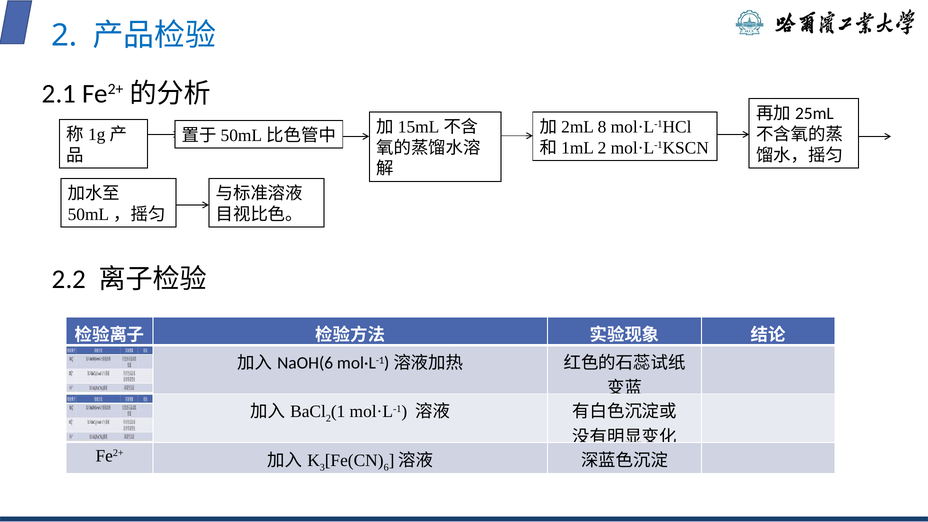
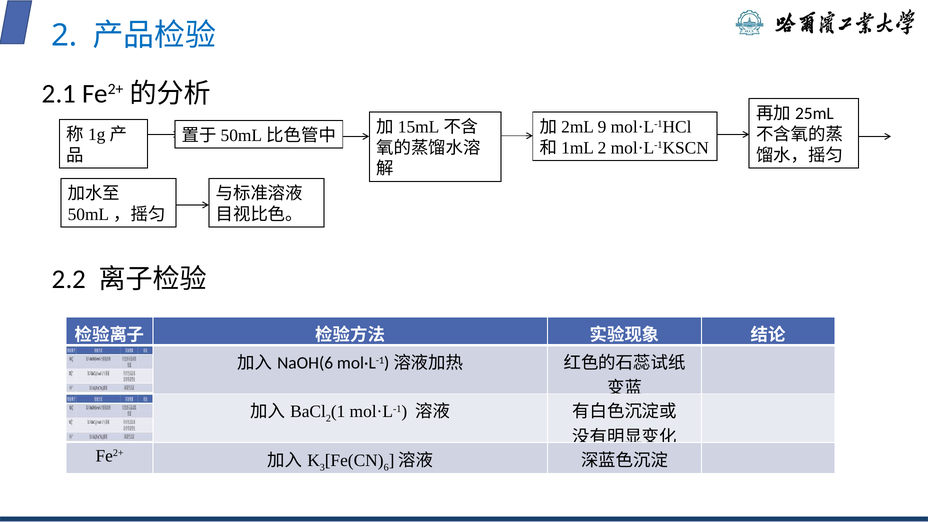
8: 8 -> 9
